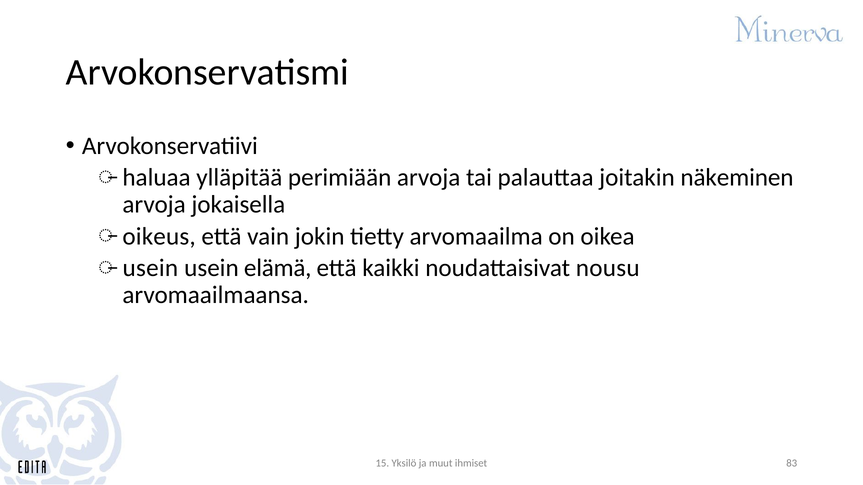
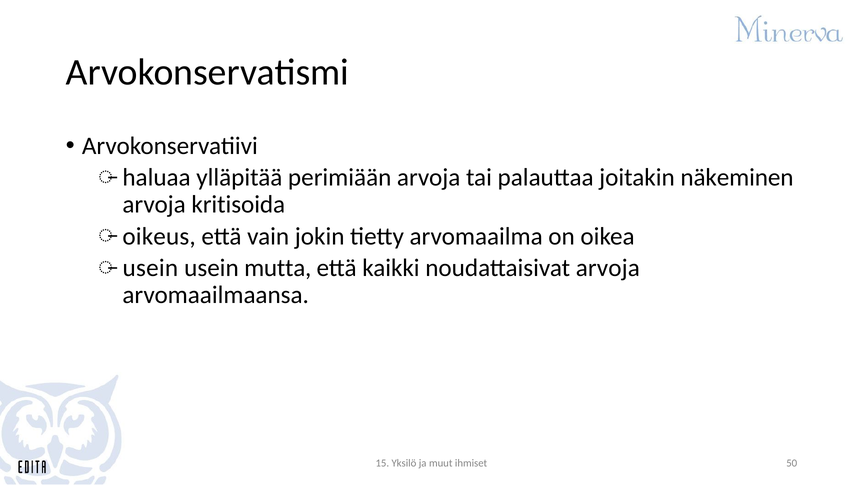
jokaisella: jokaisella -> kritisoida
elämä: elämä -> mutta
noudattaisivat nousu: nousu -> arvoja
83: 83 -> 50
